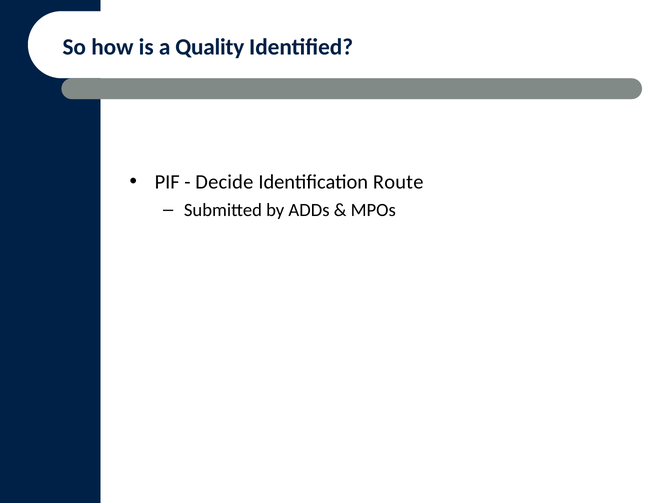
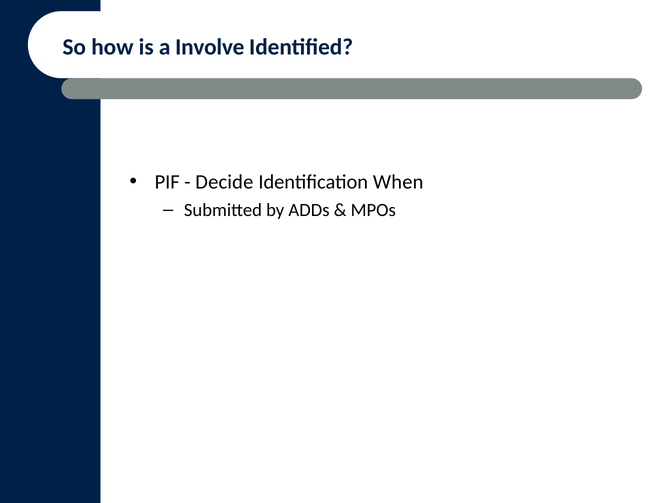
Quality: Quality -> Involve
Route: Route -> When
